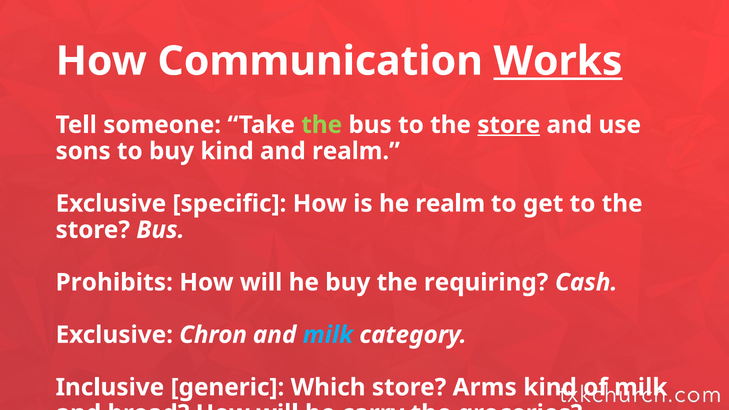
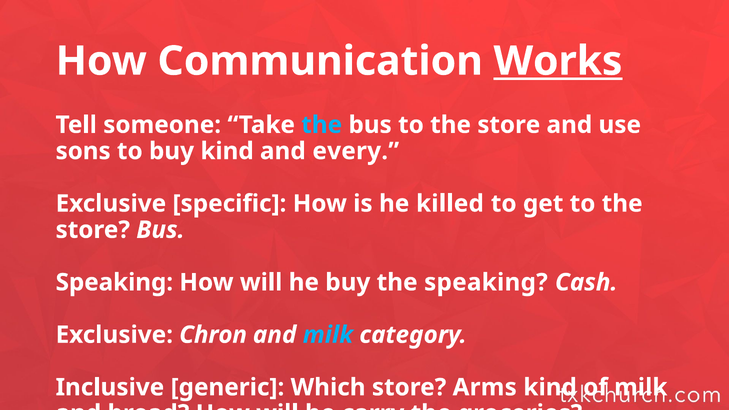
the at (322, 125) colour: light green -> light blue
store at (509, 125) underline: present -> none
and realm: realm -> every
he realm: realm -> killed
Prohibits at (114, 282): Prohibits -> Speaking
the requiring: requiring -> speaking
